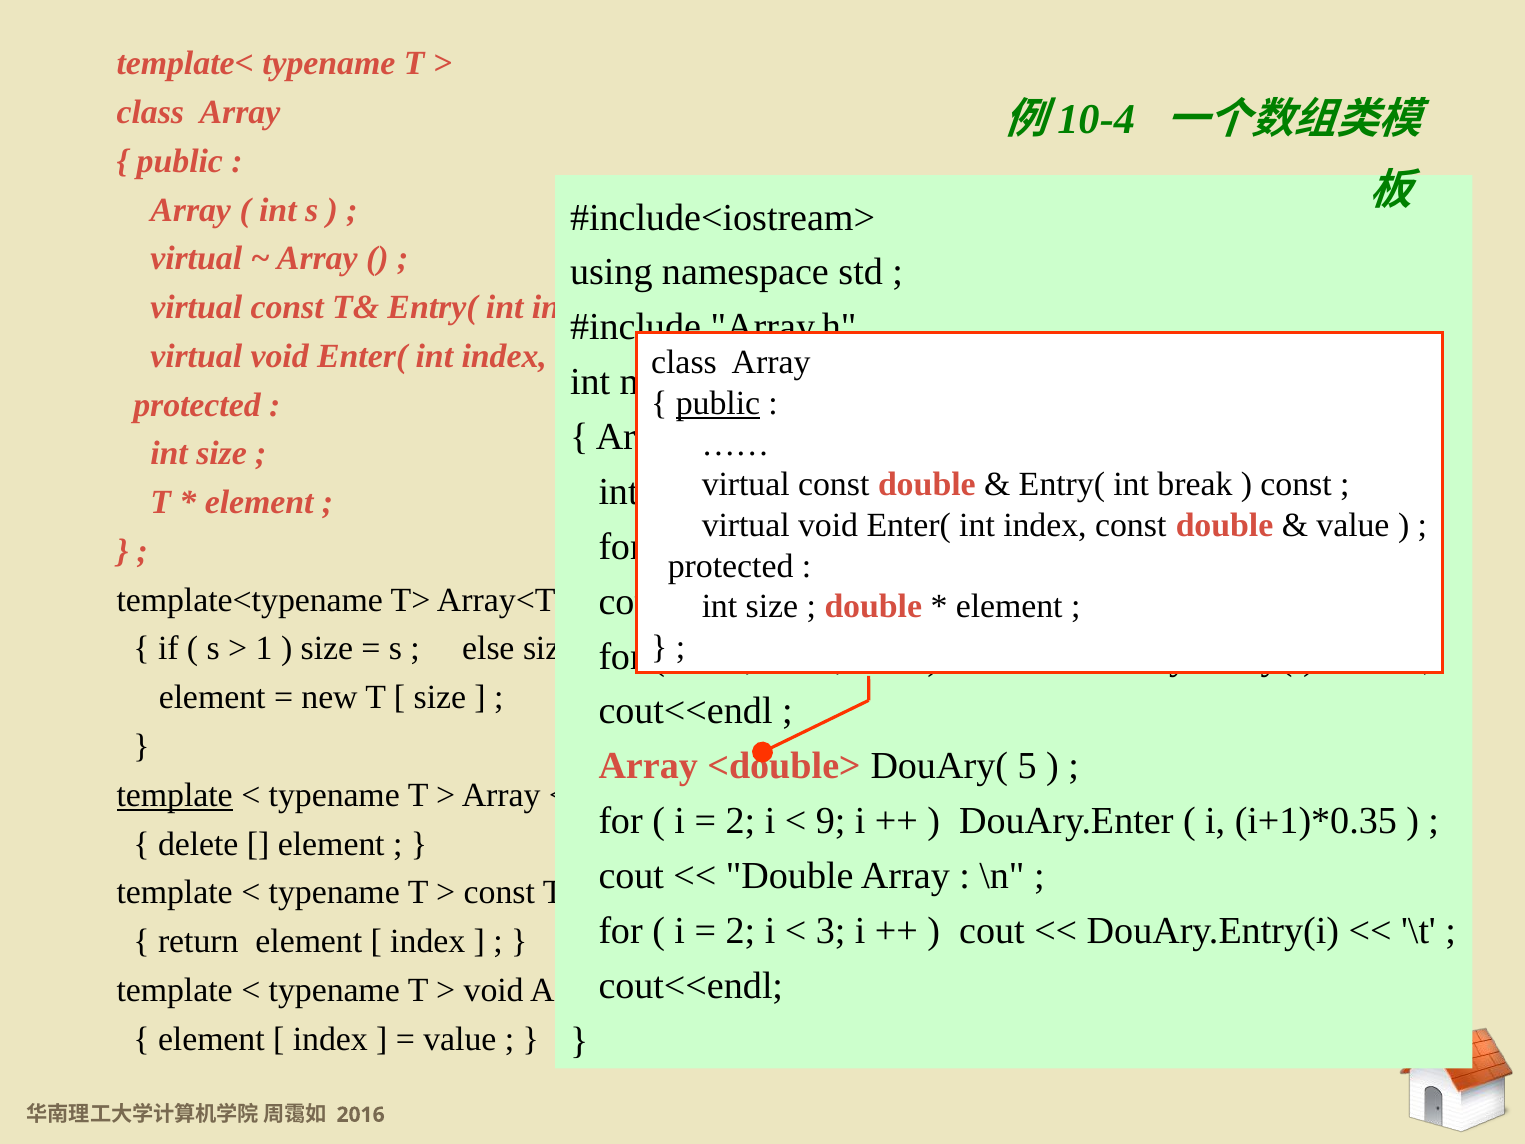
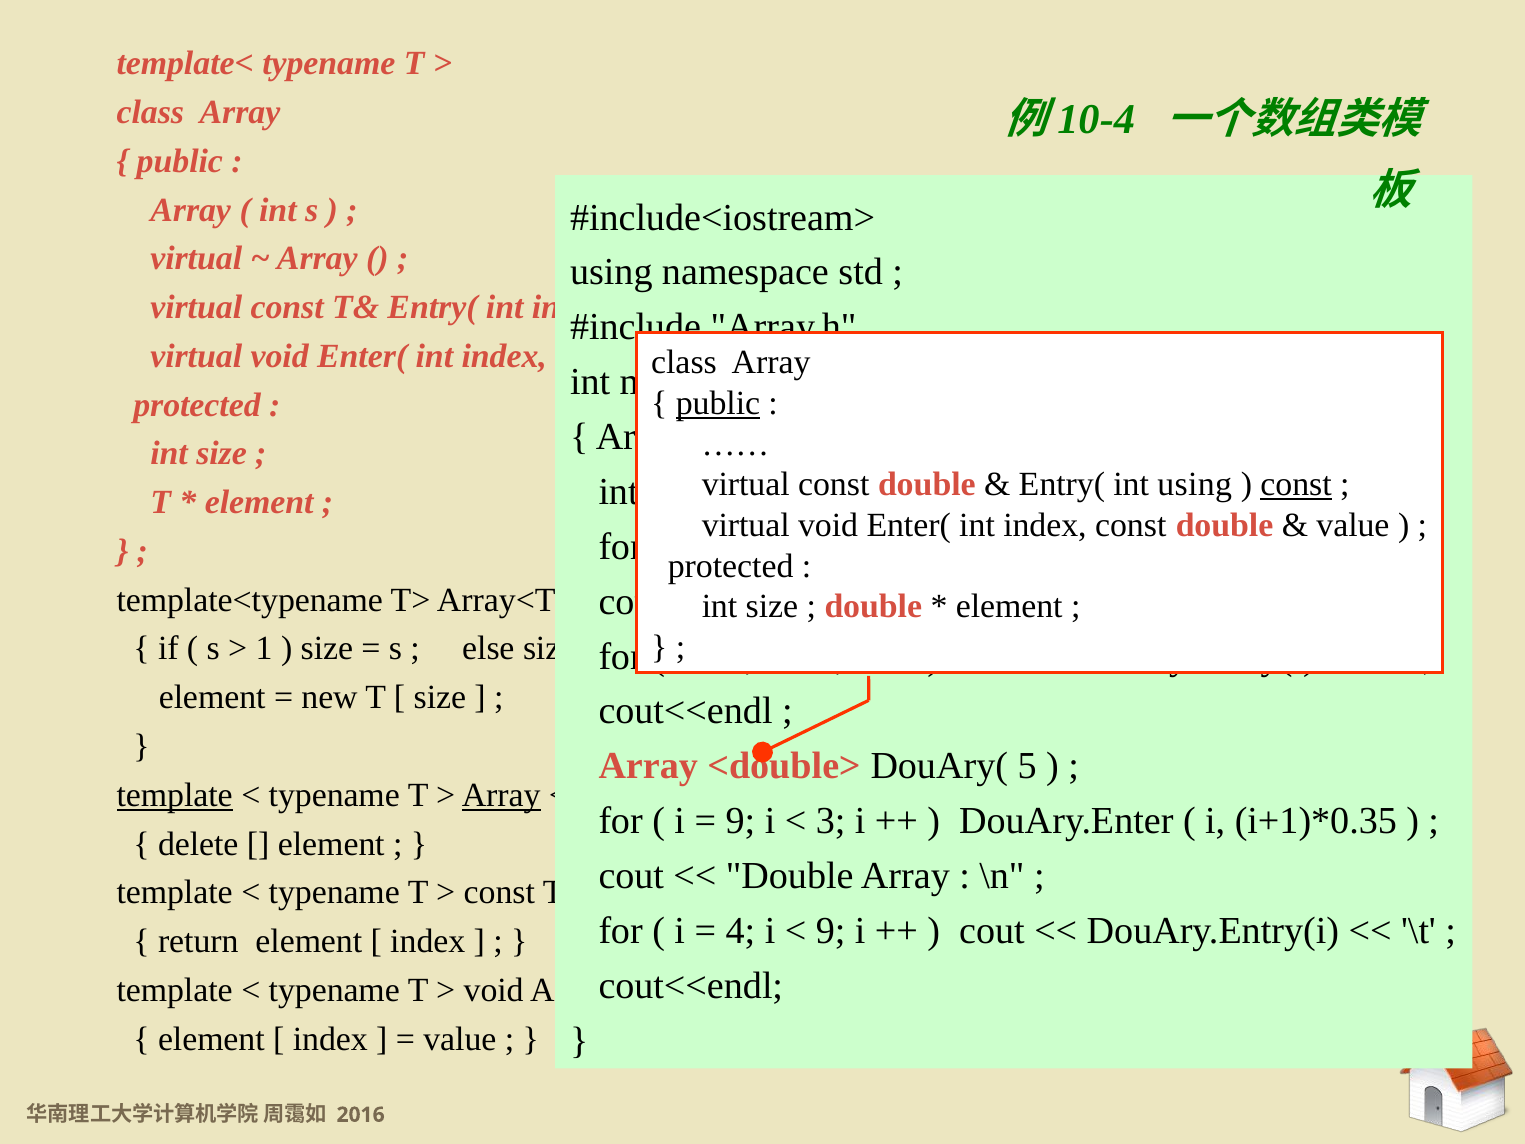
int break: break -> using
const at (1296, 485) underline: none -> present
Array at (501, 795) underline: none -> present
2 at (740, 821): 2 -> 9
9: 9 -> 3
2 at (740, 931): 2 -> 4
3 at (831, 931): 3 -> 9
